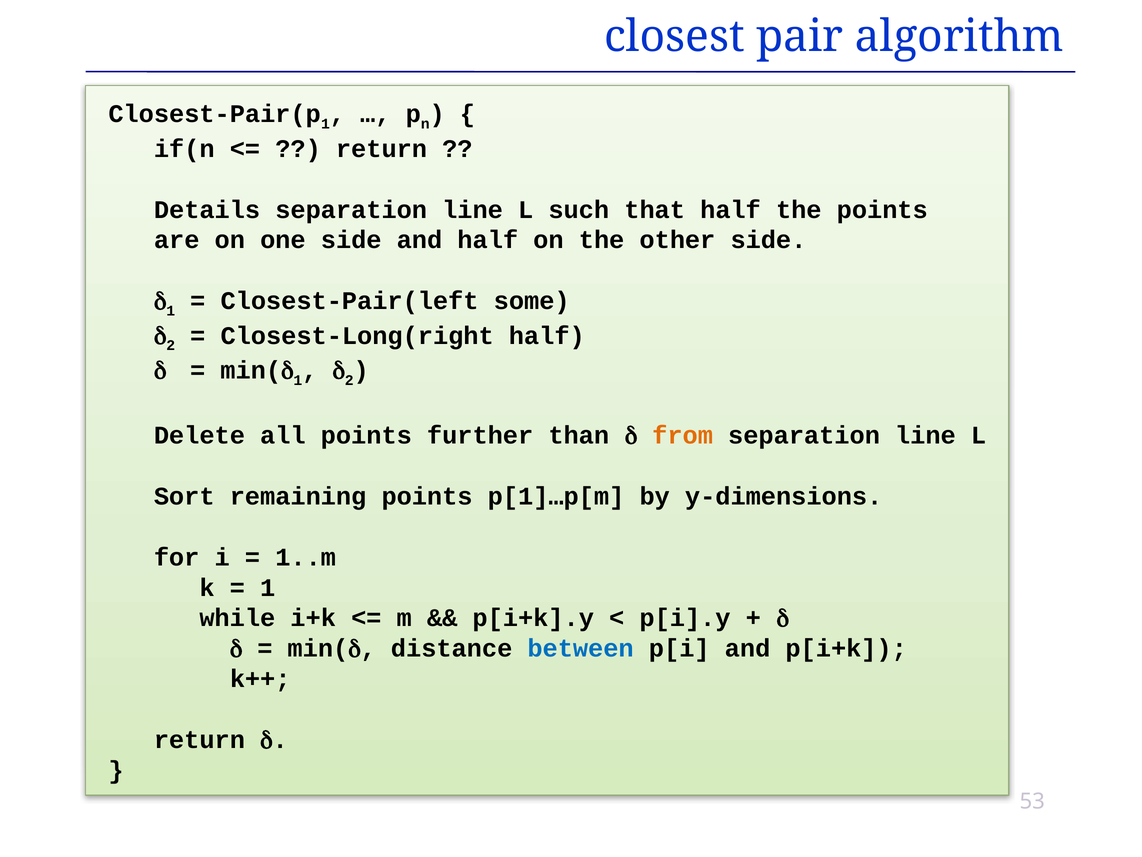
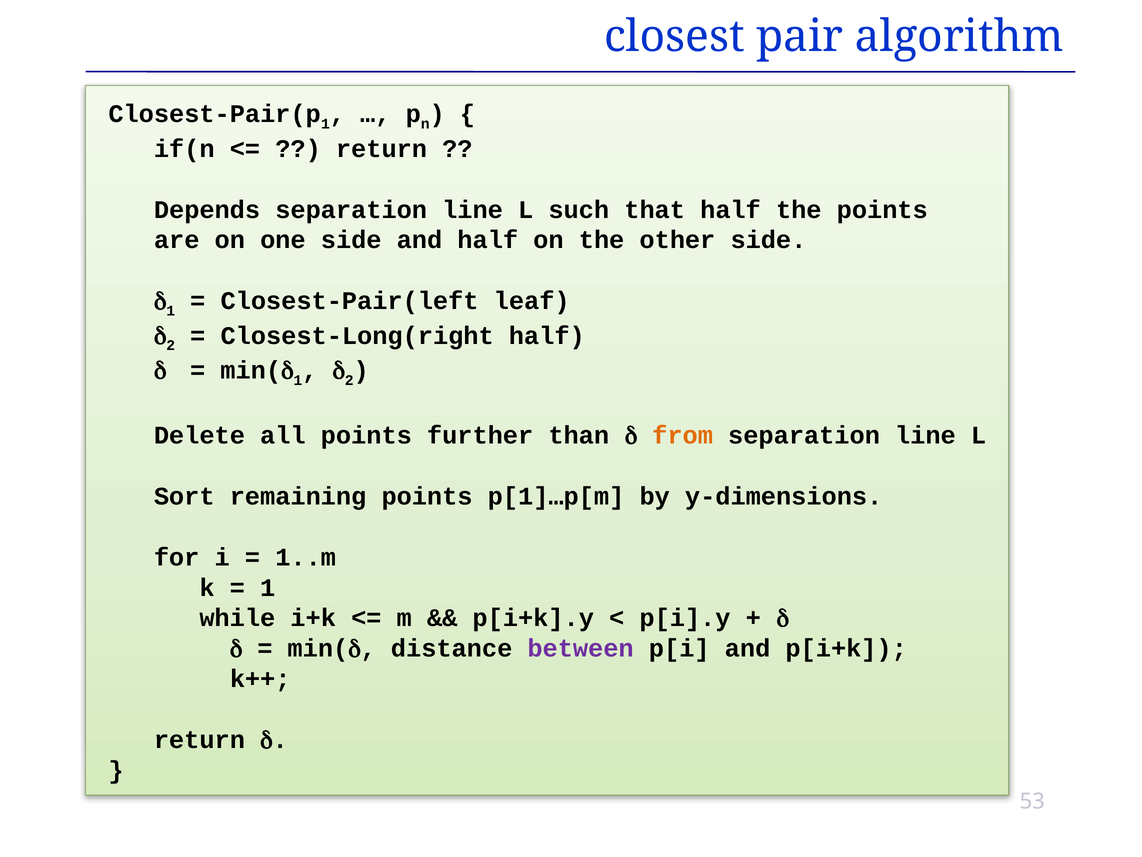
Details: Details -> Depends
some: some -> leaf
between colour: blue -> purple
